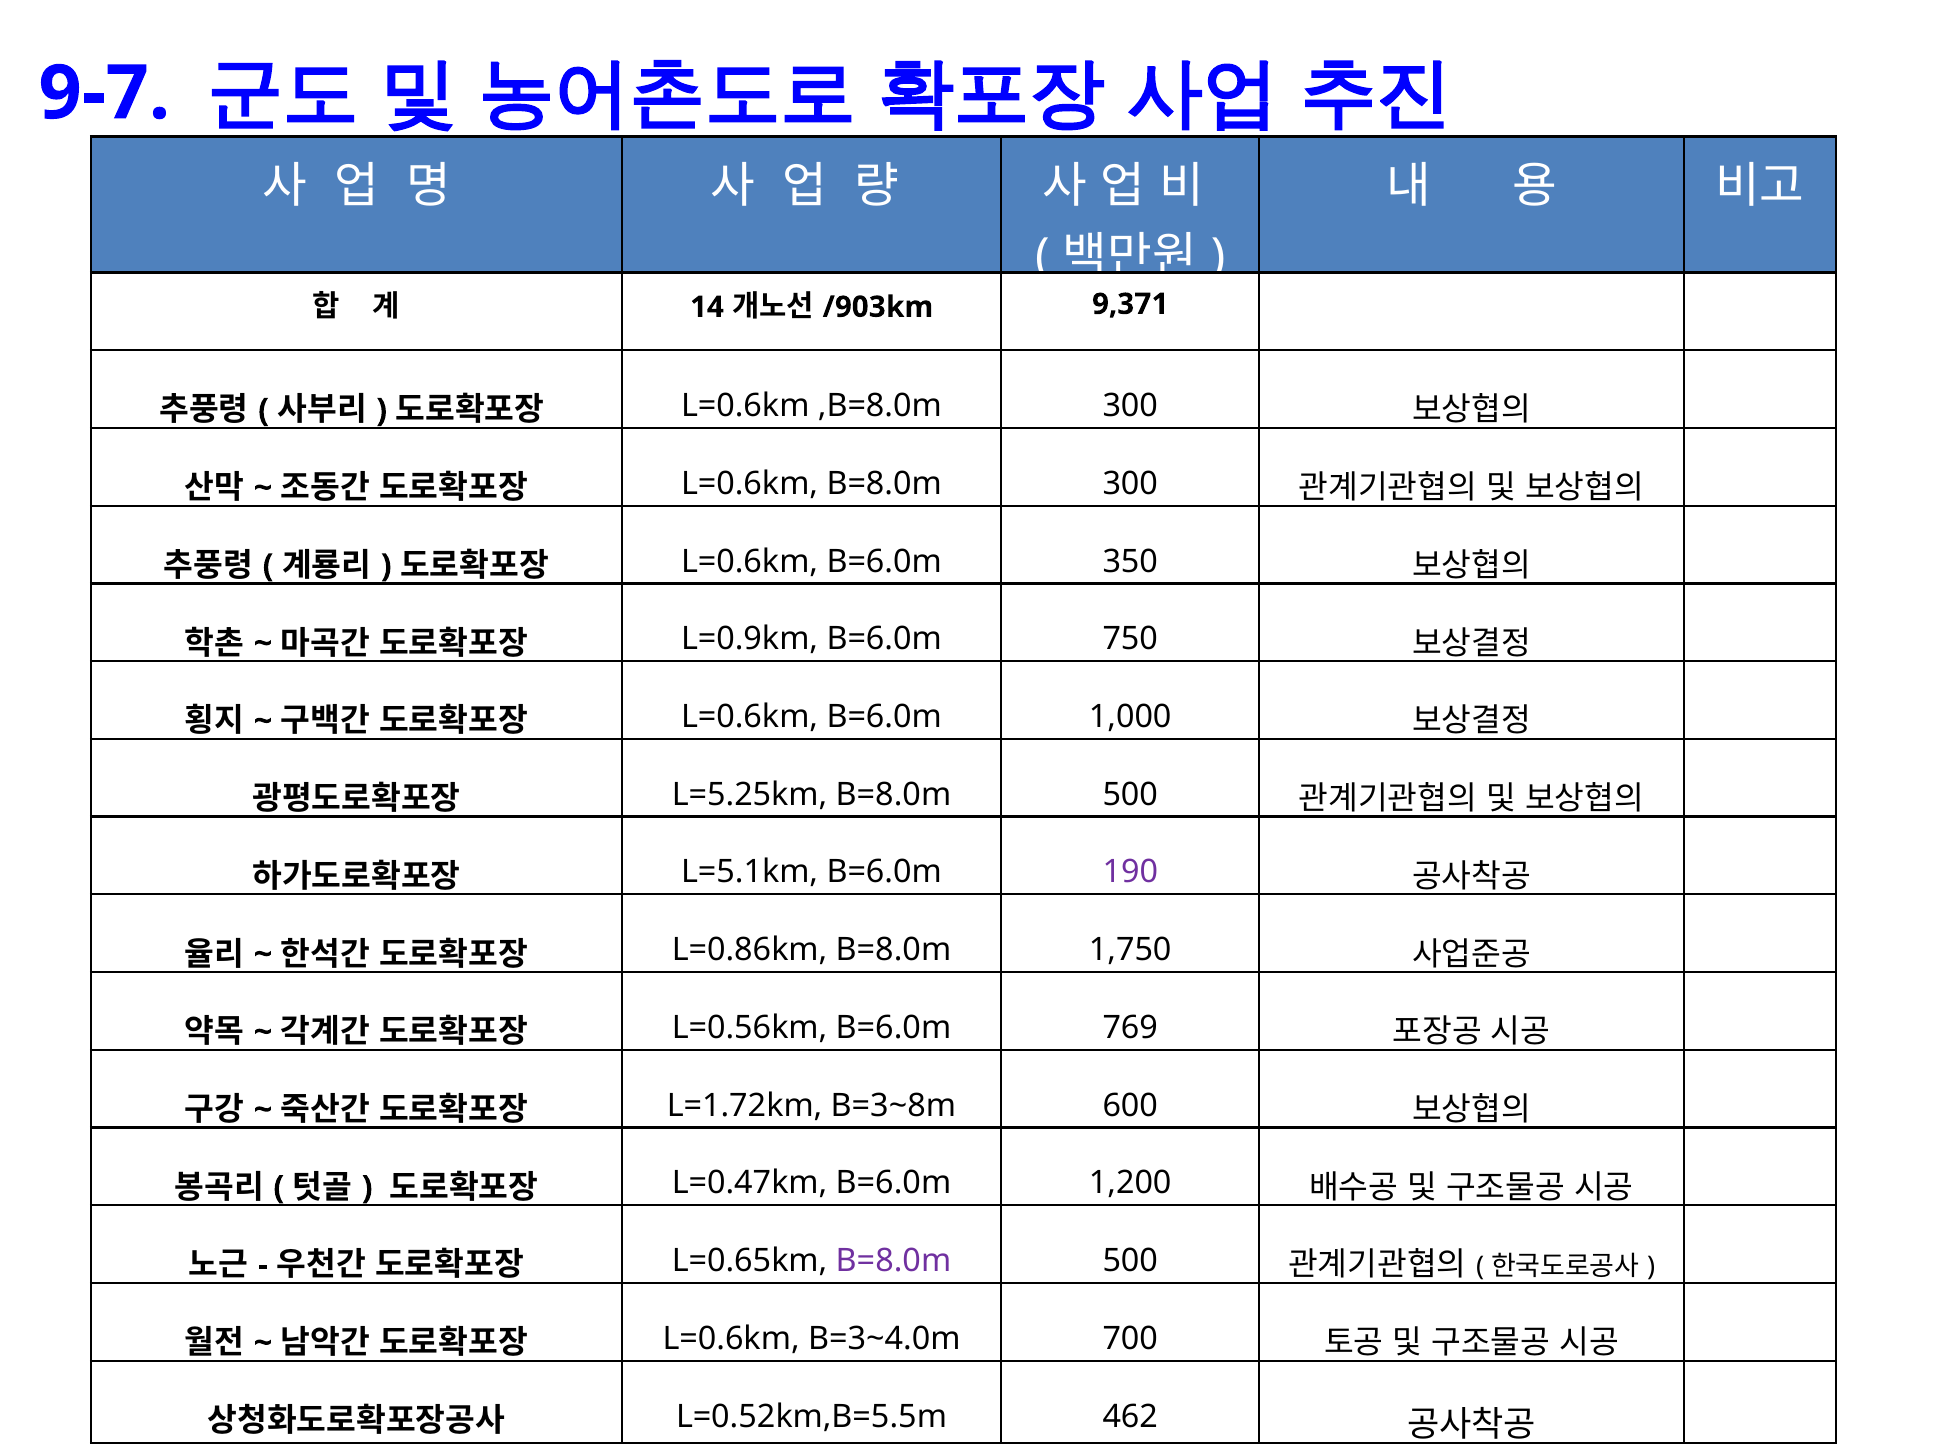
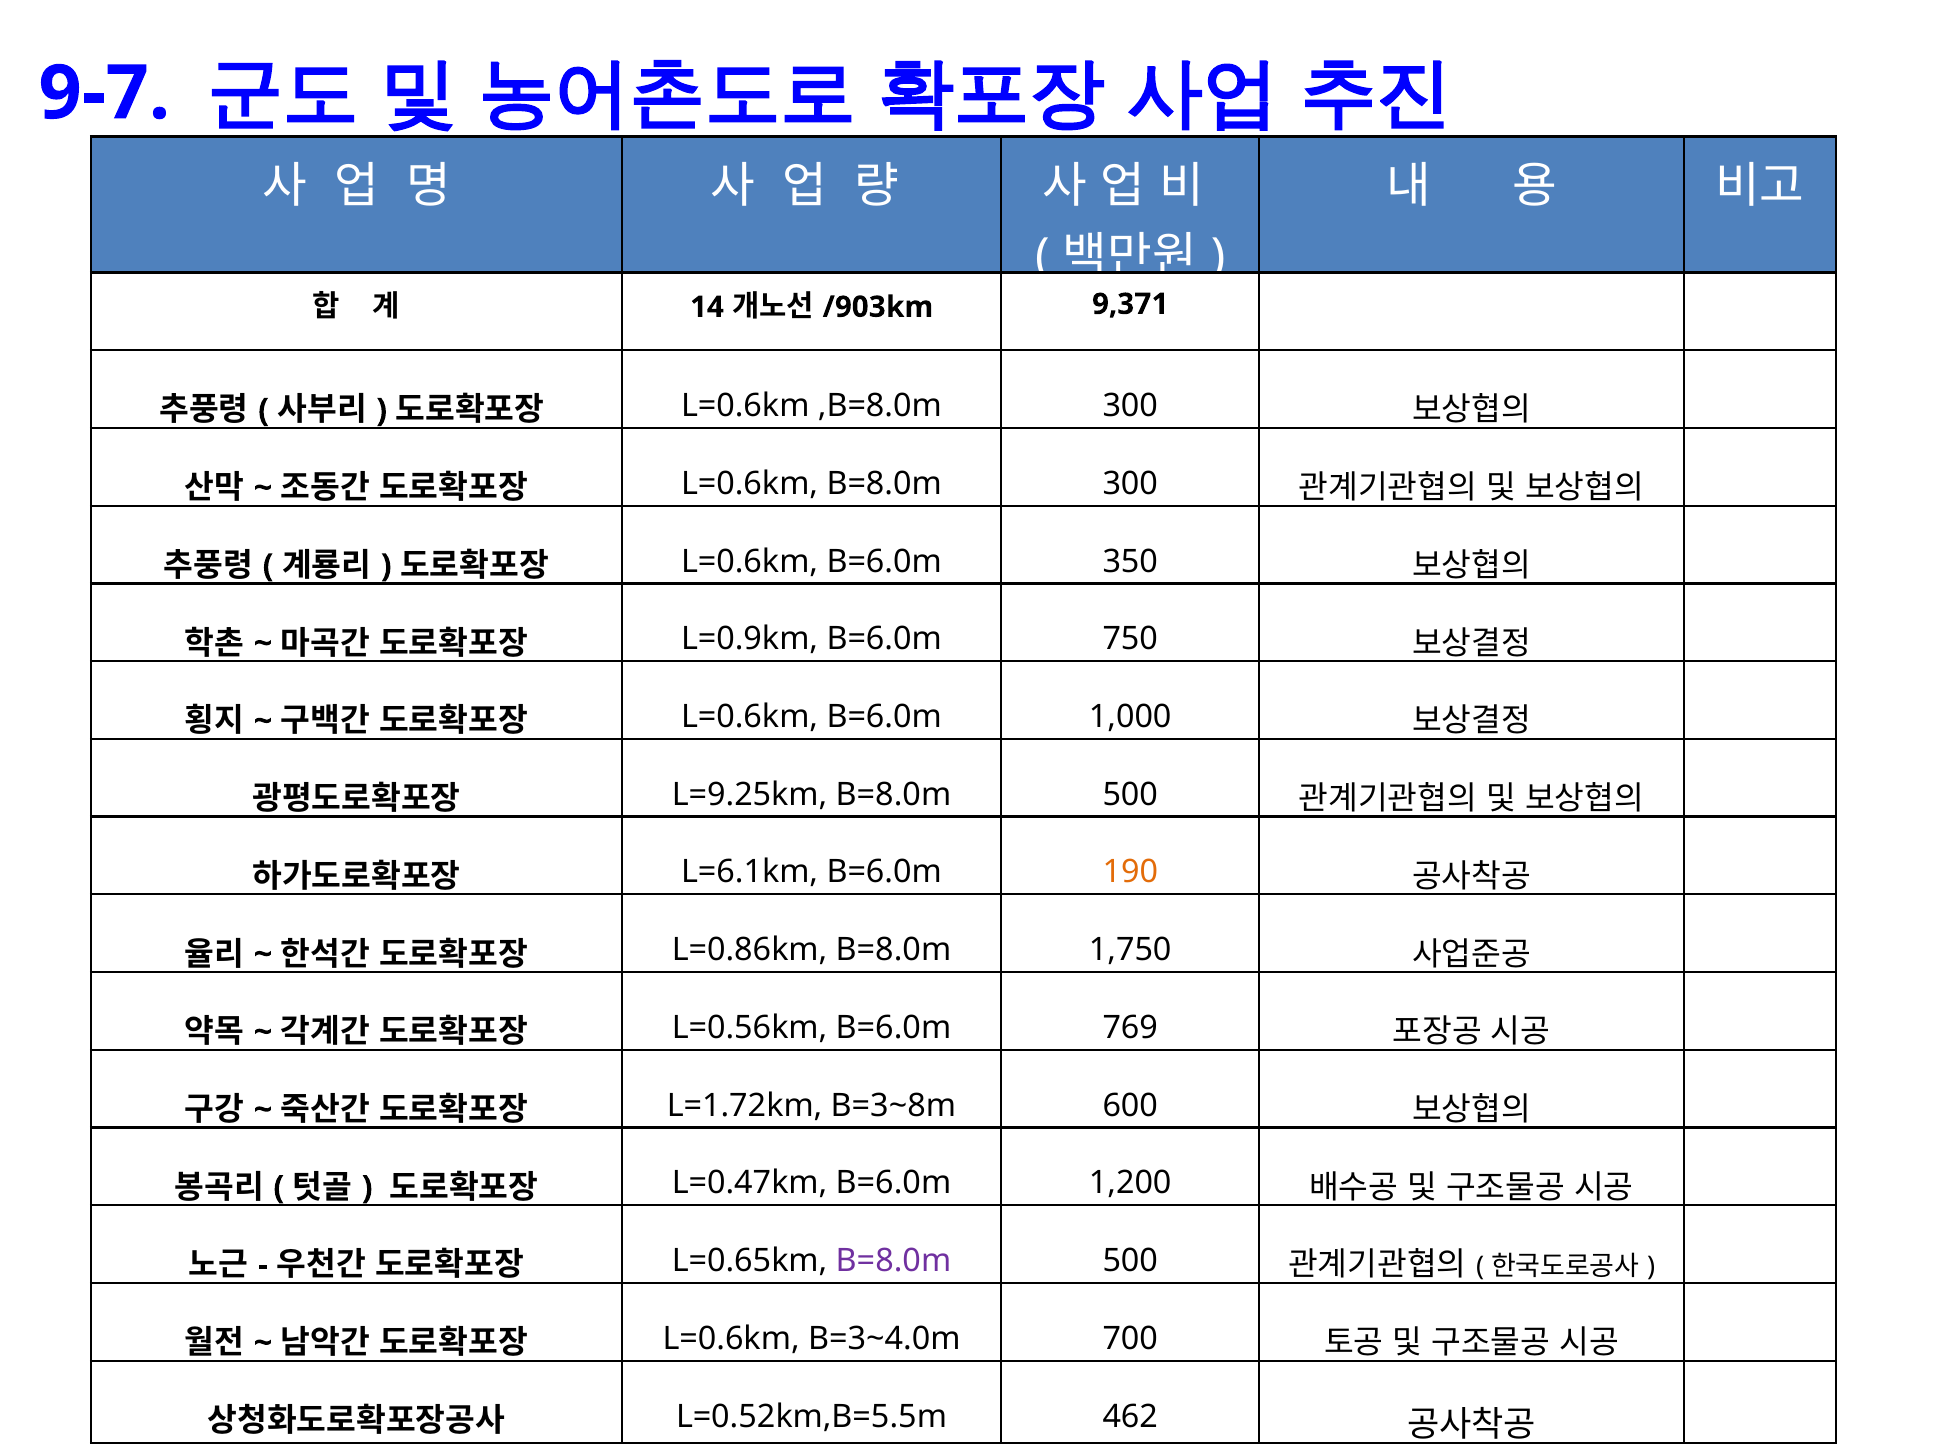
L=5.25km: L=5.25km -> L=9.25km
L=5.1km: L=5.1km -> L=6.1km
190 colour: purple -> orange
